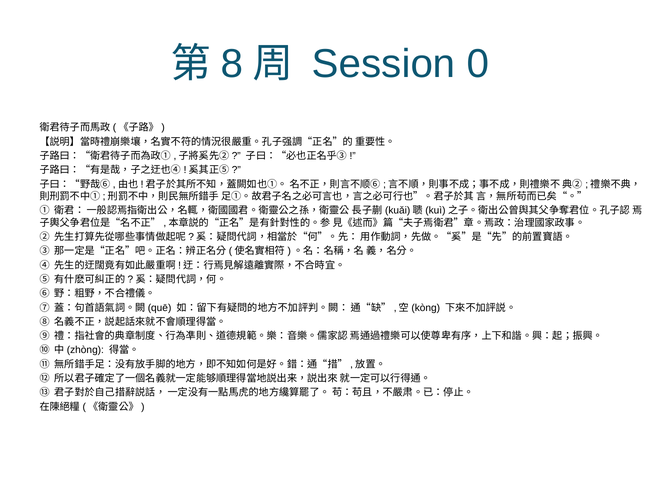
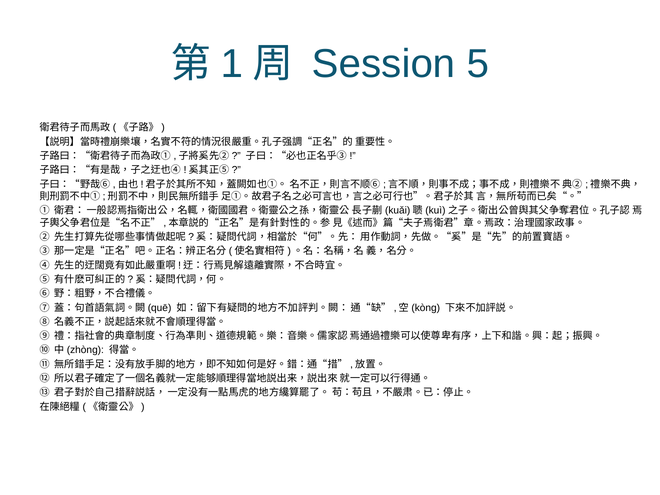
8: 8 -> 1
0: 0 -> 5
